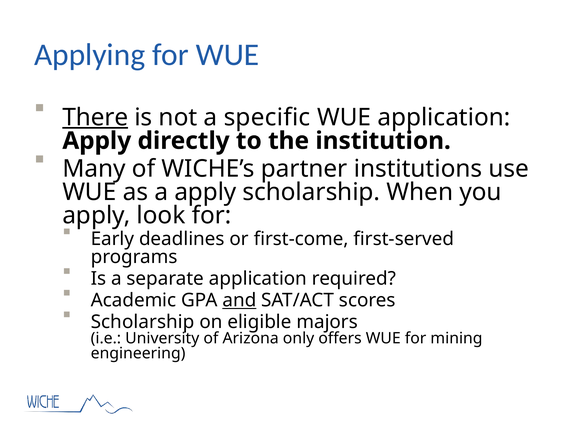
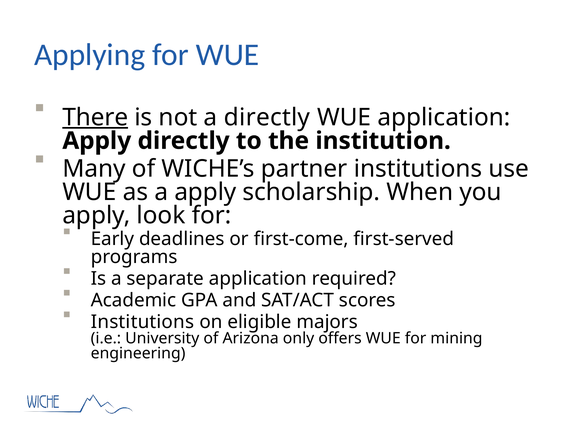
a specific: specific -> directly
and underline: present -> none
Scholarship at (143, 322): Scholarship -> Institutions
